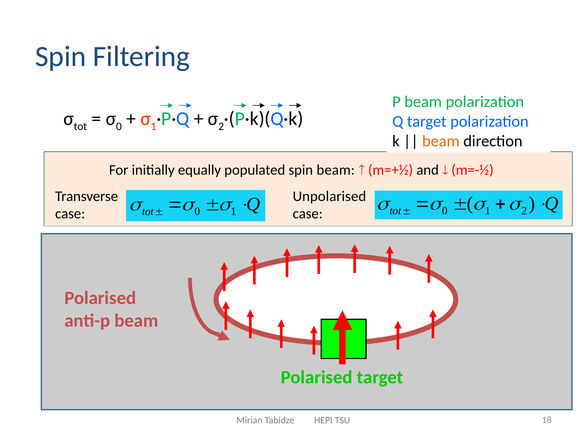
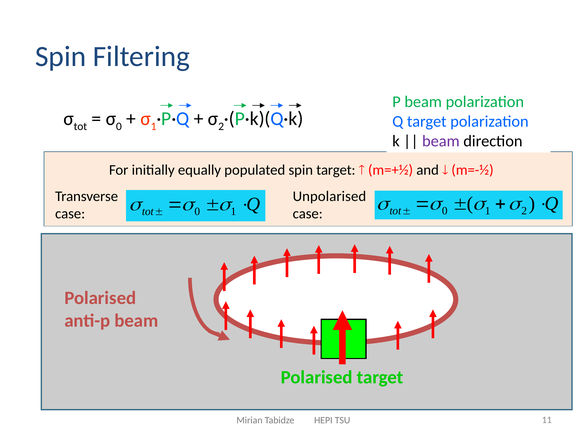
beam at (441, 141) colour: orange -> purple
spin beam: beam -> target
18: 18 -> 11
